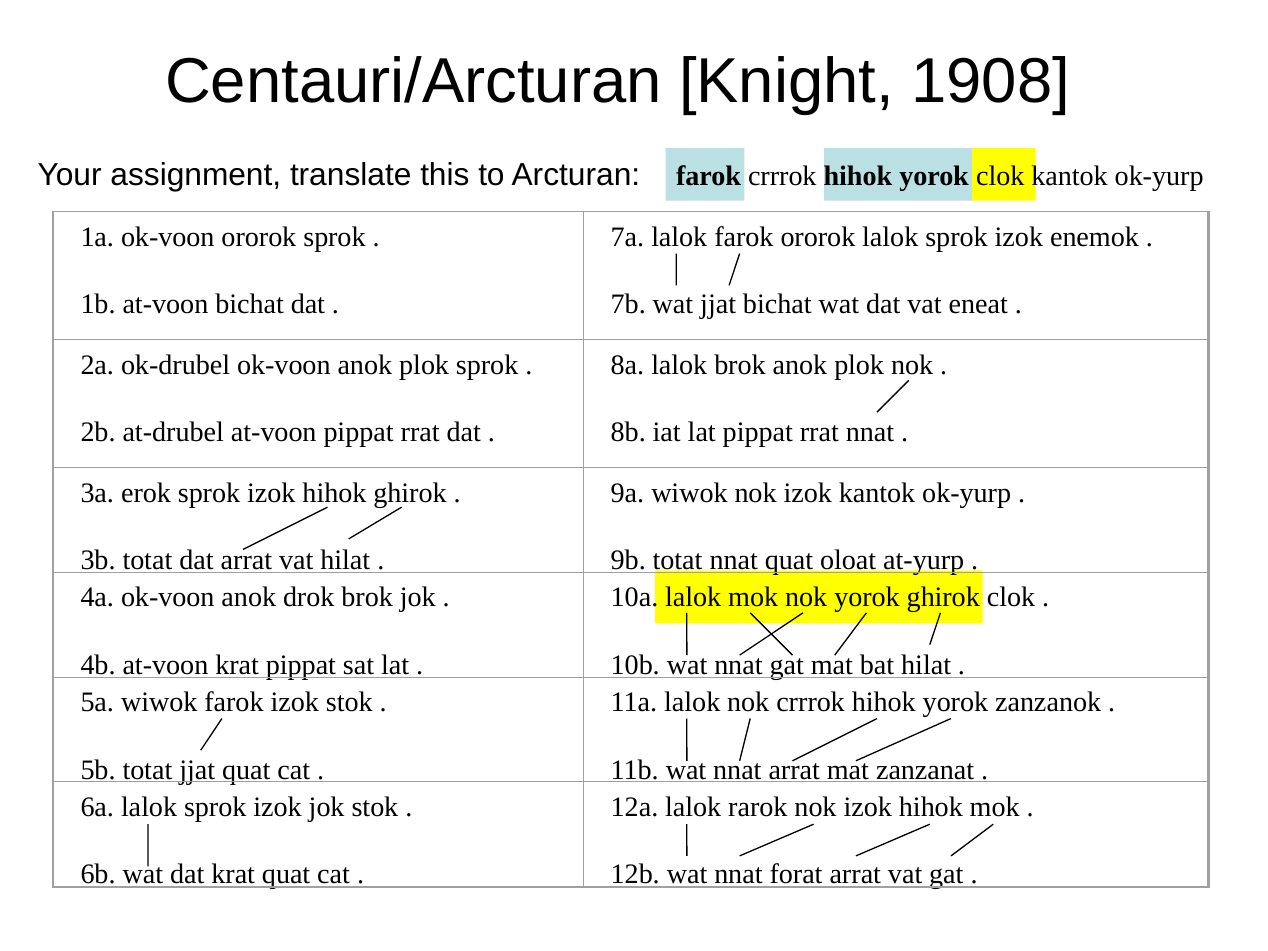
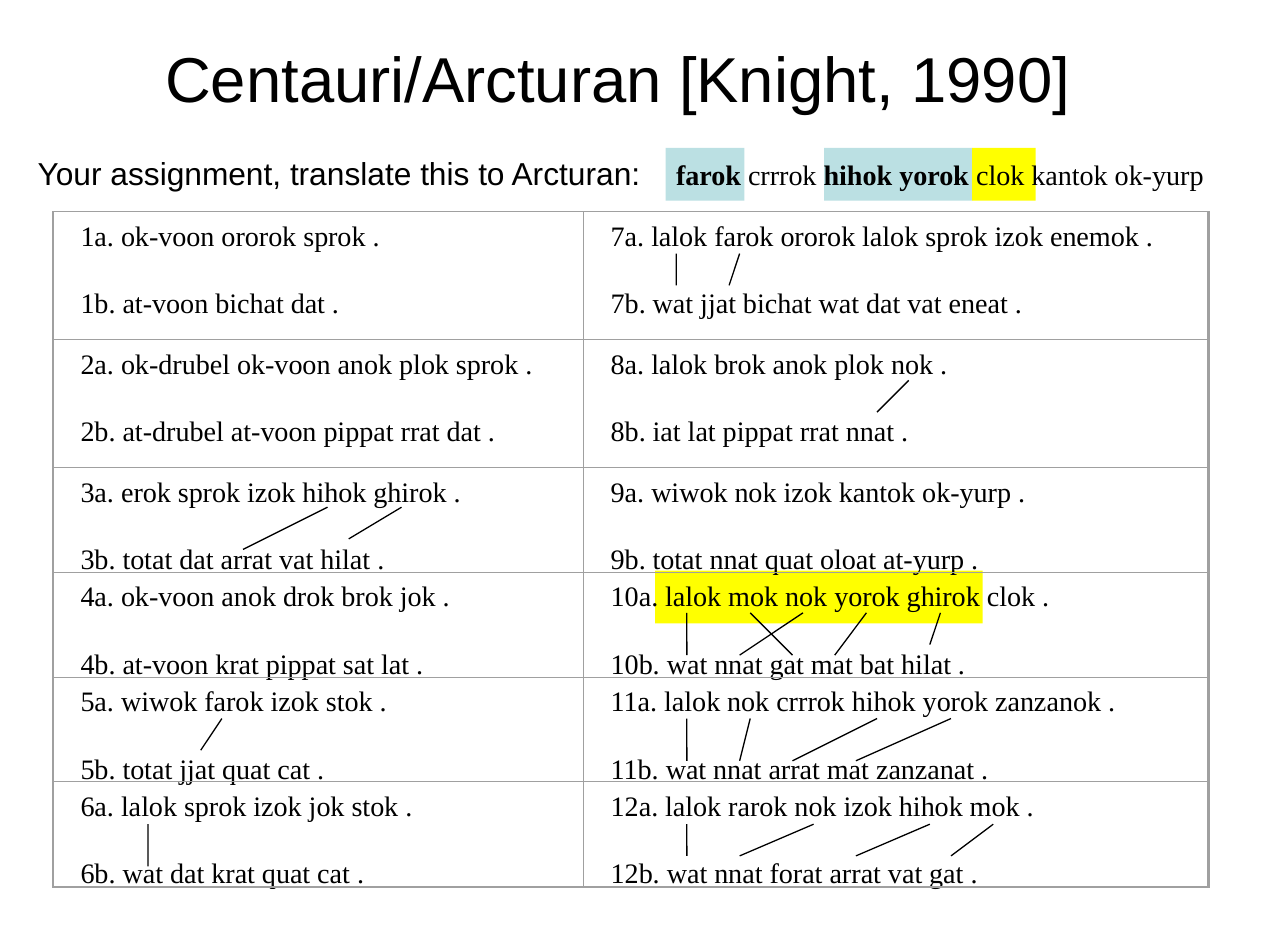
1908: 1908 -> 1990
